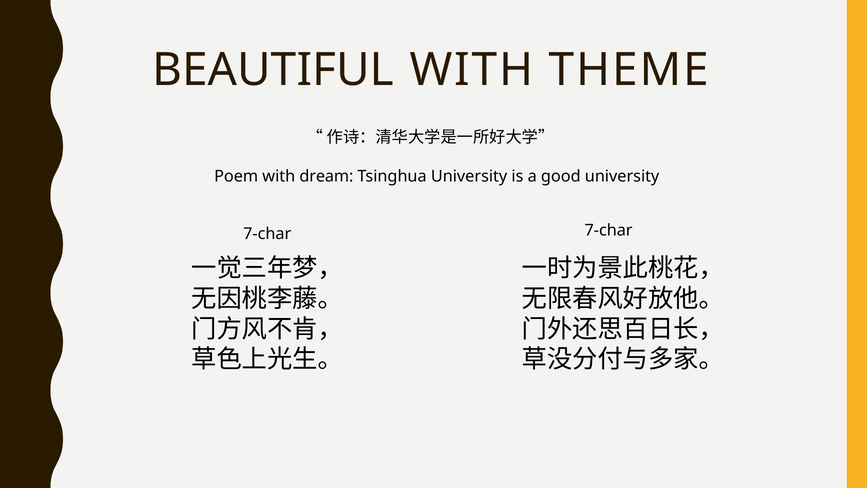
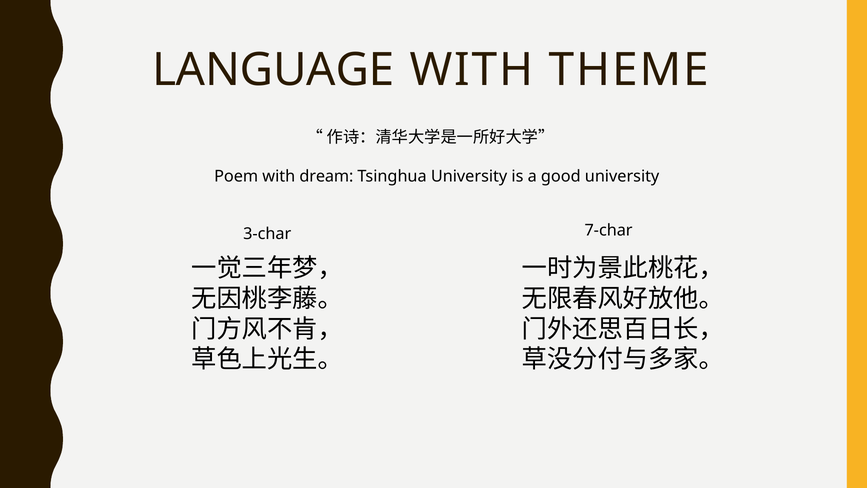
BEAUTIFUL: BEAUTIFUL -> LANGUAGE
7-char at (267, 234): 7-char -> 3-char
